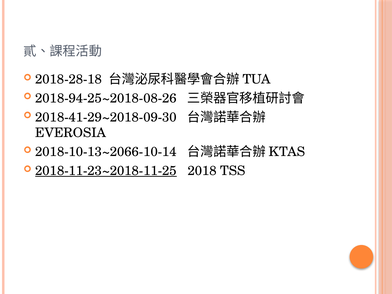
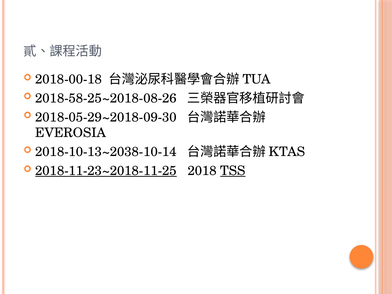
2018-28-18: 2018-28-18 -> 2018-00-18
2018-94-25~2018-08-26: 2018-94-25~2018-08-26 -> 2018-58-25~2018-08-26
2018-41-29~2018-09-30: 2018-41-29~2018-09-30 -> 2018-05-29~2018-09-30
2018-10-13~2066-10-14: 2018-10-13~2066-10-14 -> 2018-10-13~2038-10-14
TSS underline: none -> present
